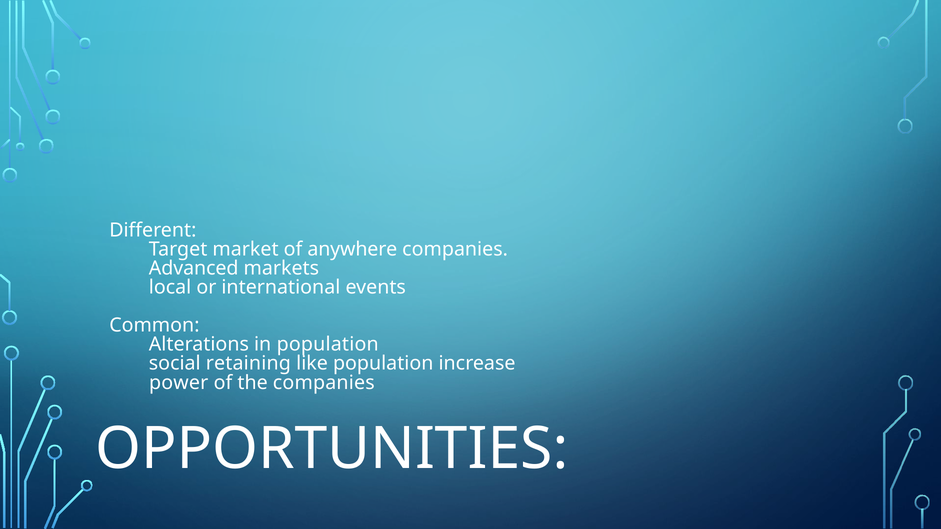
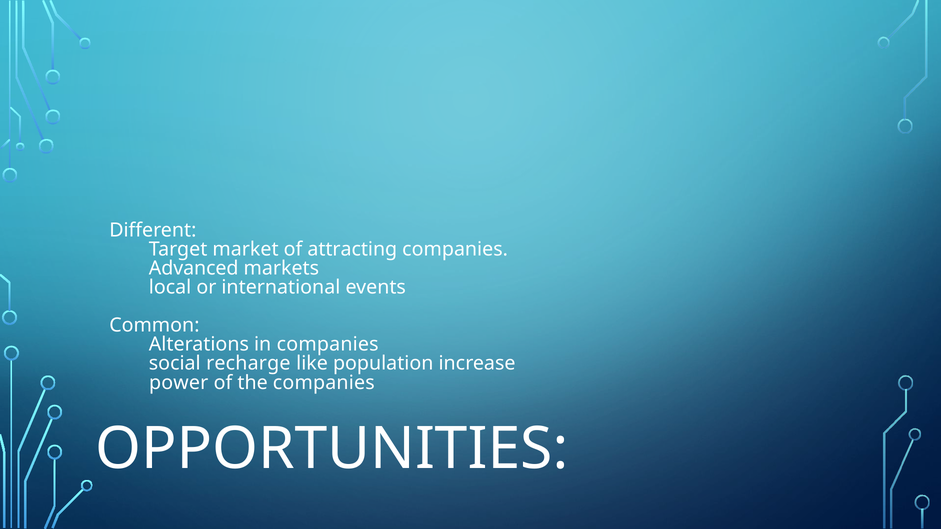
anywhere: anywhere -> attracting
in population: population -> companies
retaining: retaining -> recharge
